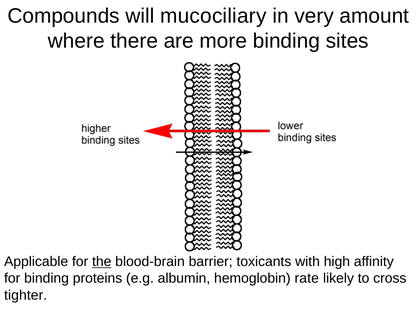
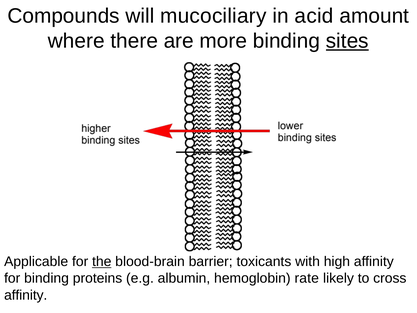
very: very -> acid
sites underline: none -> present
tighter at (26, 295): tighter -> affinity
